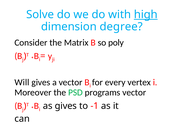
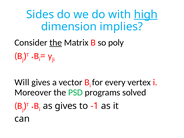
Solve: Solve -> Sides
degree: degree -> implies
the at (56, 43) underline: none -> present
programs vector: vector -> solved
